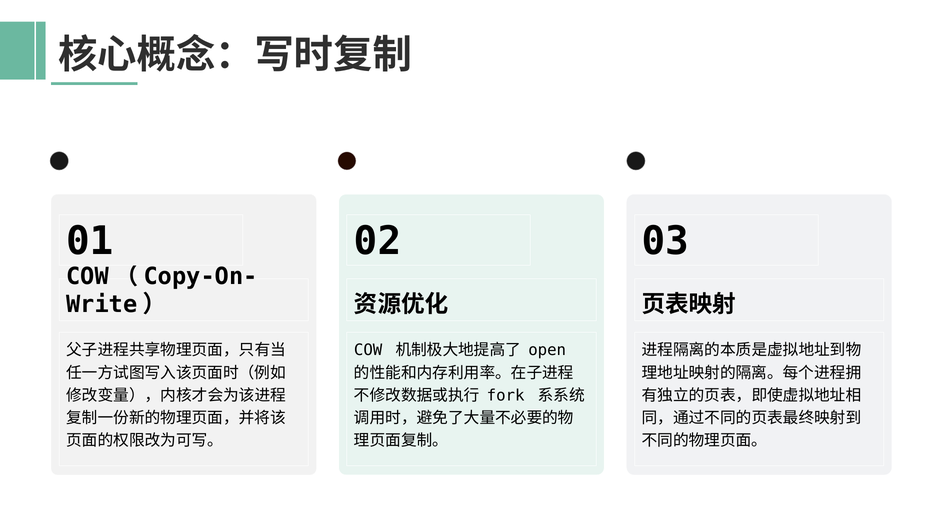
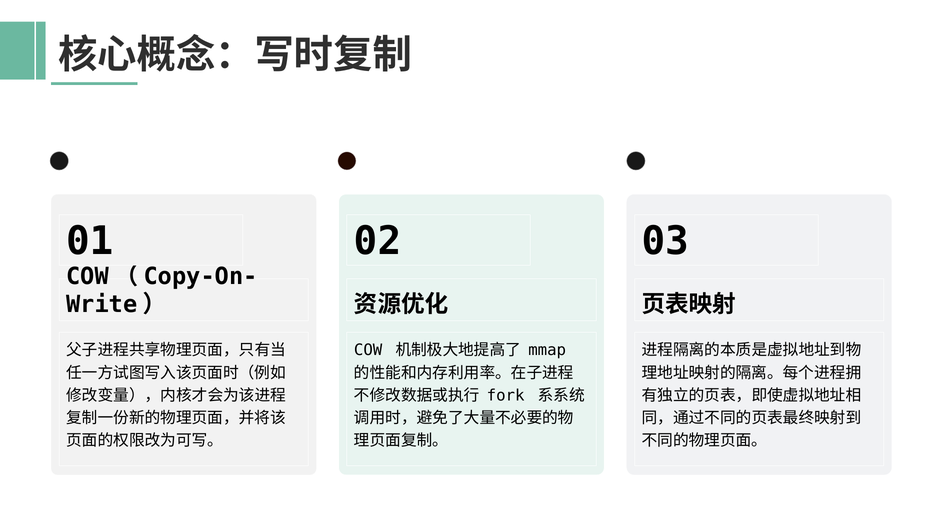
open: open -> mmap
